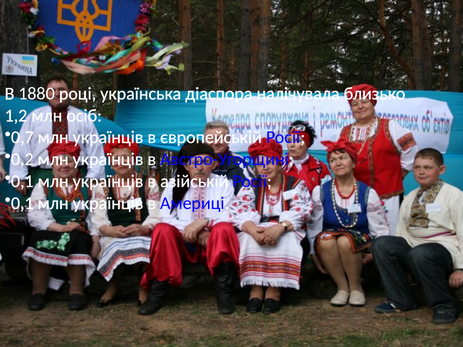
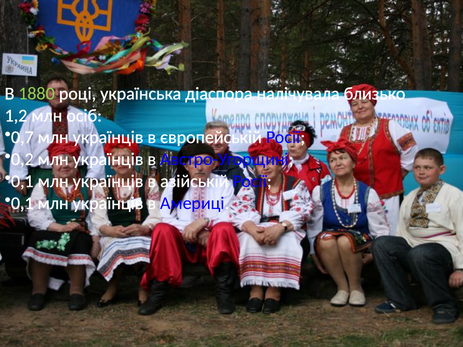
1880 colour: white -> light green
